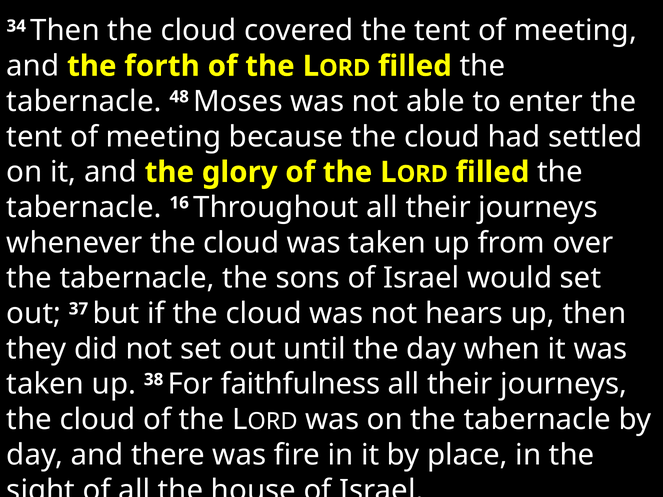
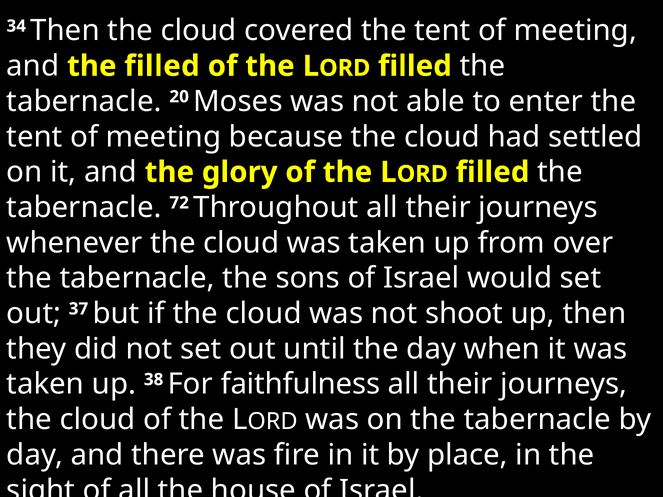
the forth: forth -> filled
48: 48 -> 20
16: 16 -> 72
hears: hears -> shoot
